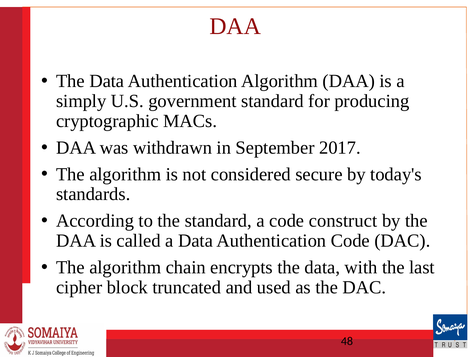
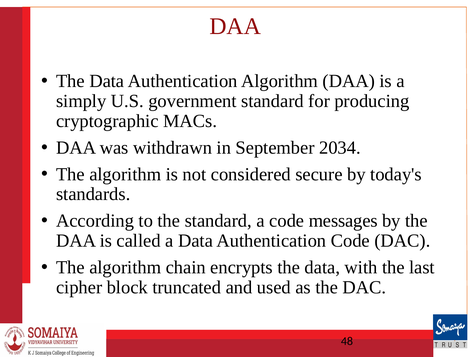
2017: 2017 -> 2034
construct: construct -> messages
